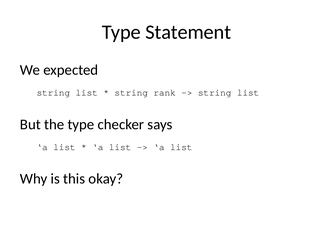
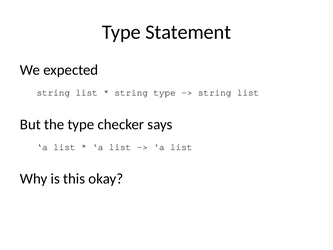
string rank: rank -> type
